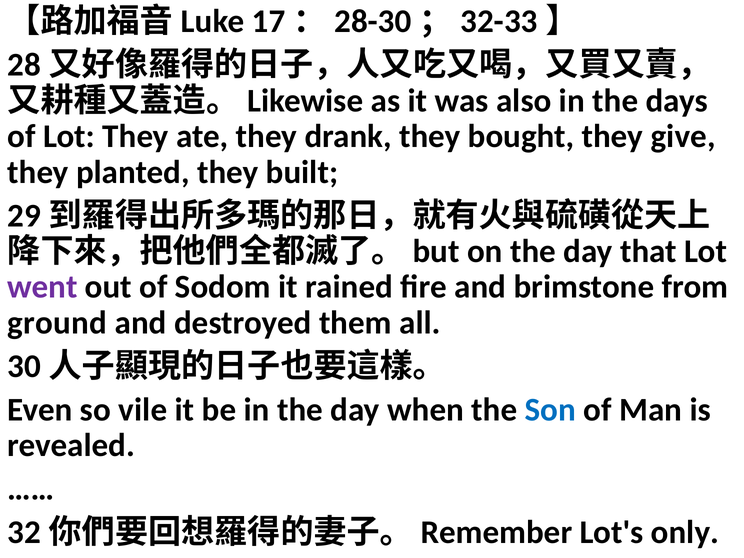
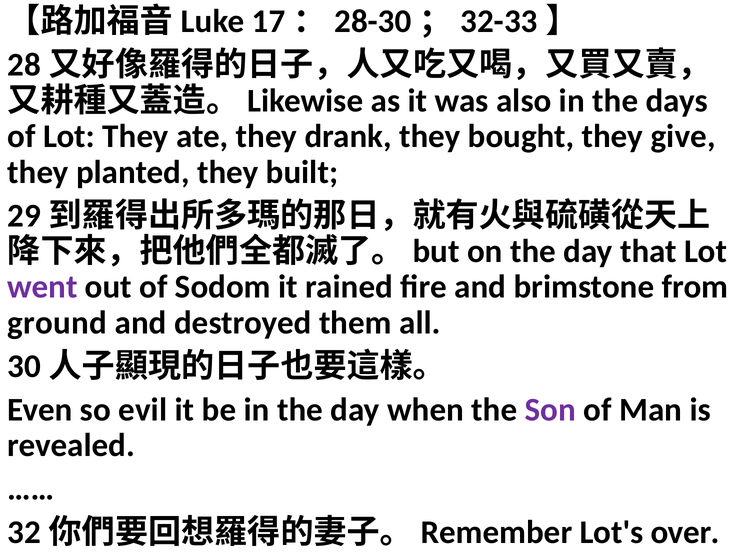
vile: vile -> evil
Son colour: blue -> purple
only: only -> over
